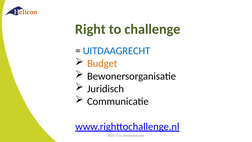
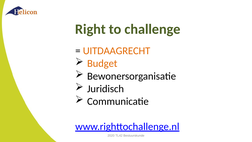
UITDAAGRECHT colour: blue -> orange
